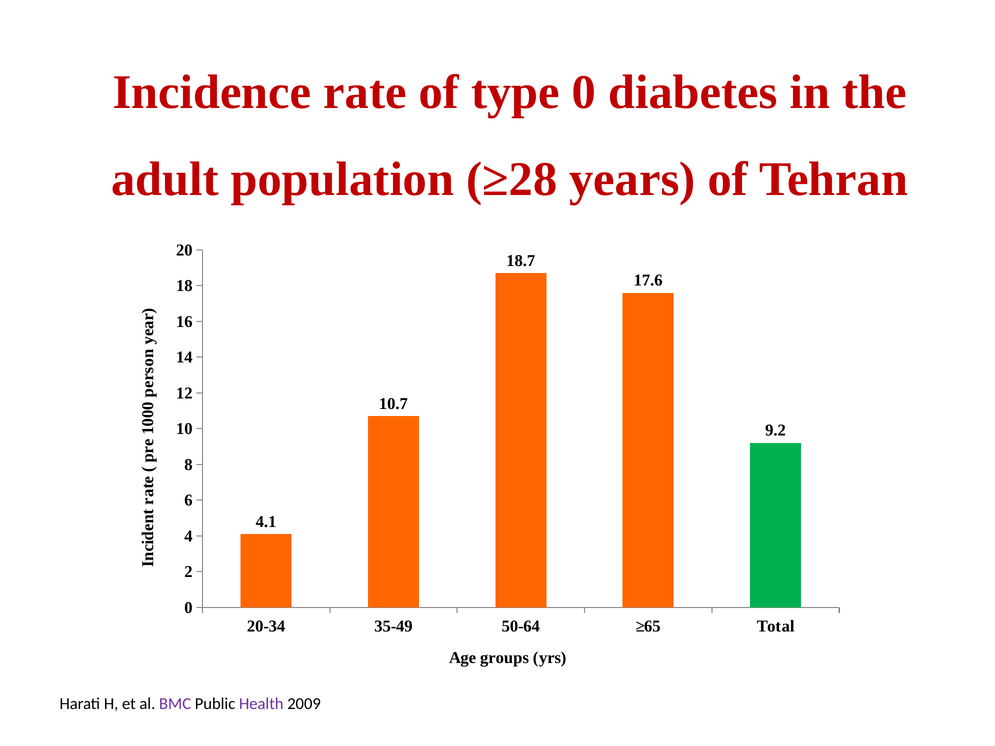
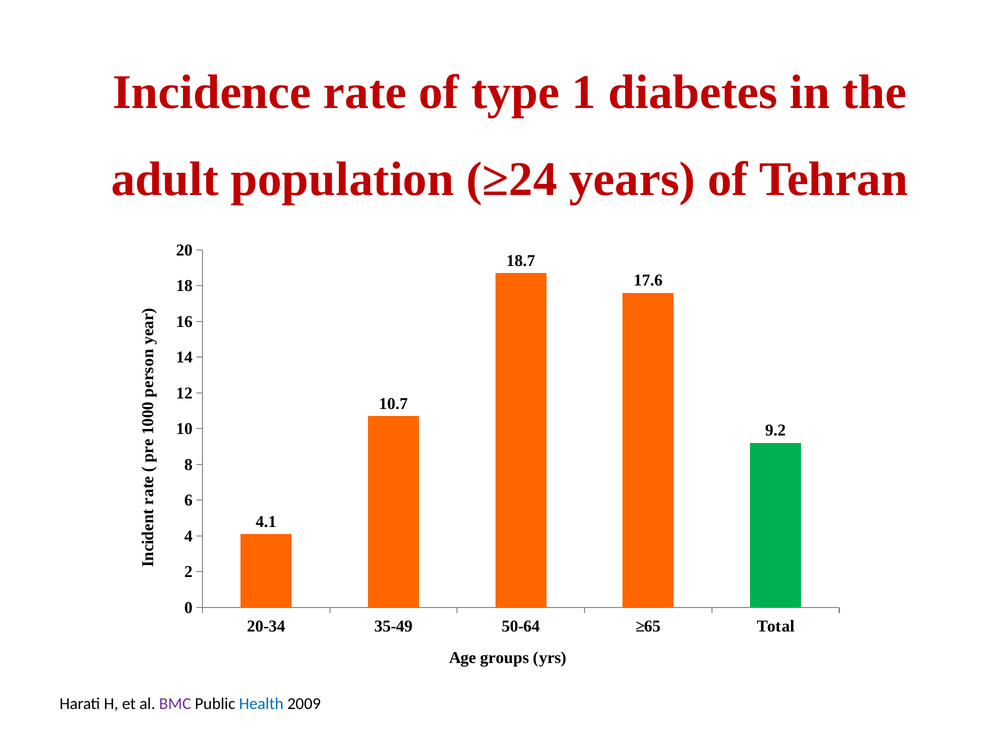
type 0: 0 -> 1
≥28: ≥28 -> ≥24
Health colour: purple -> blue
